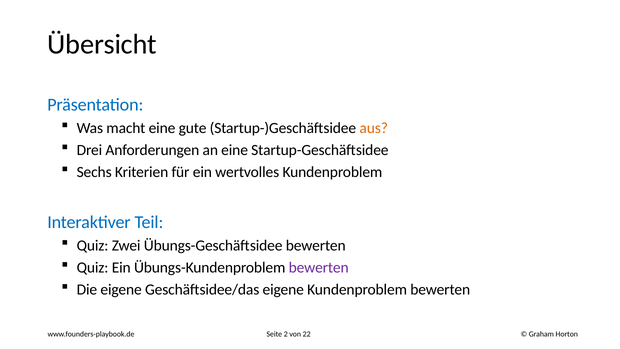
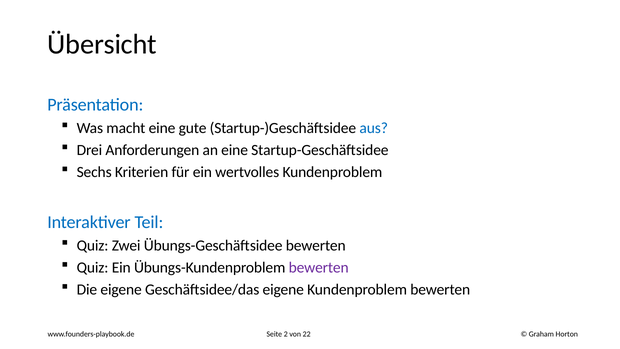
aus colour: orange -> blue
